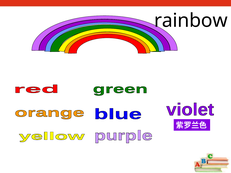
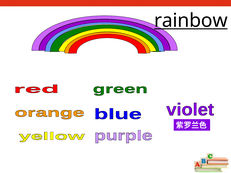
rainbow underline: none -> present
